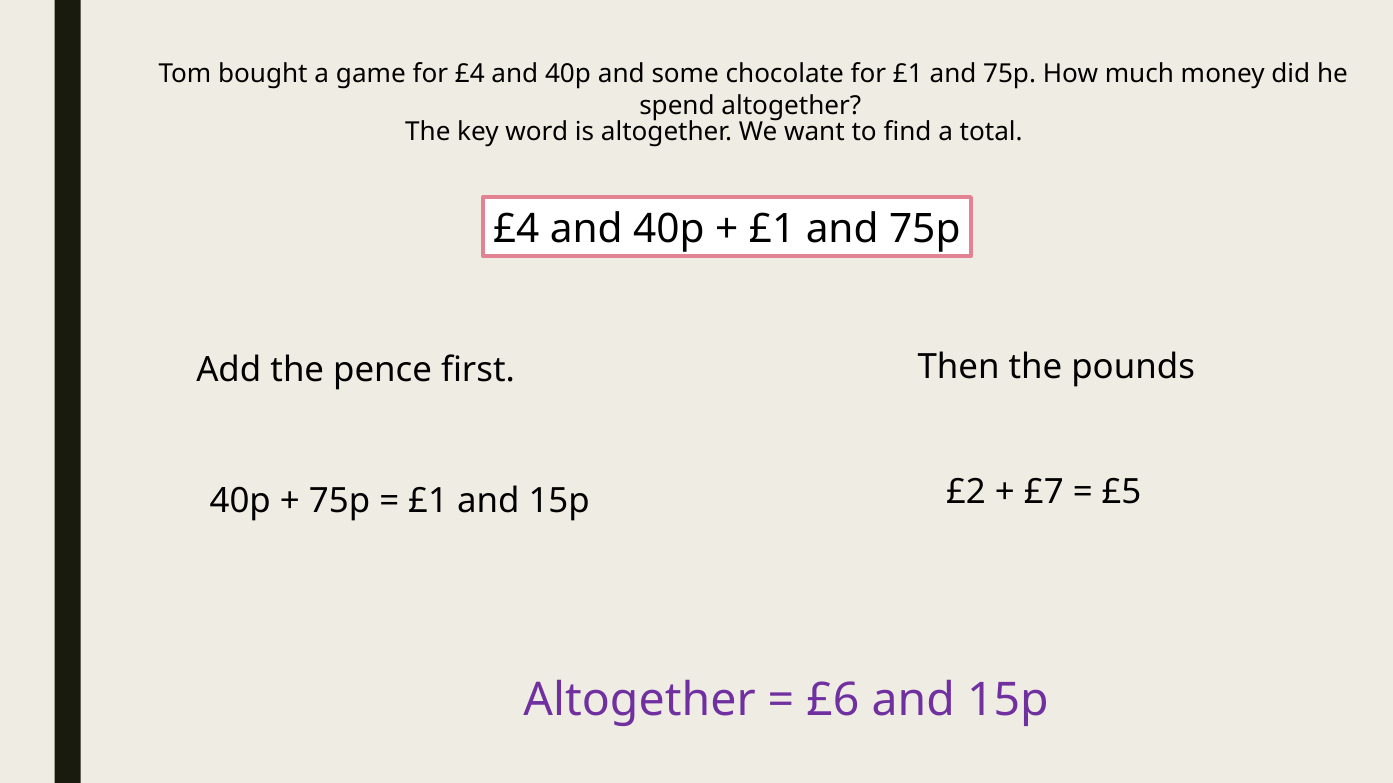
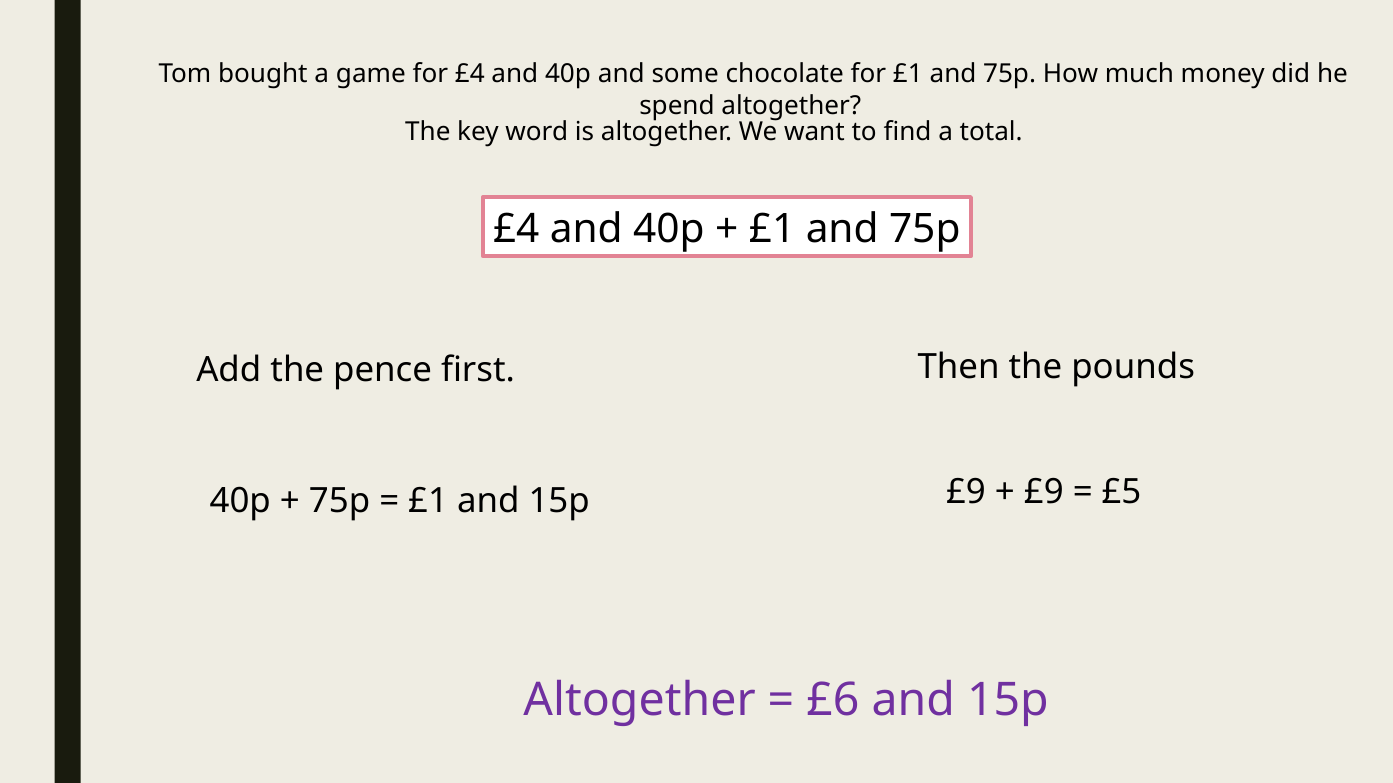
£2 at (966, 492): £2 -> £9
£7 at (1044, 492): £7 -> £9
